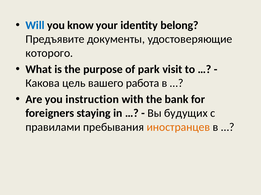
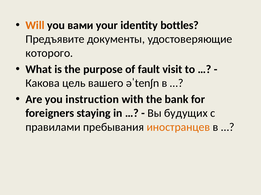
Will colour: blue -> orange
know: know -> вами
belong: belong -> bottles
park: park -> fault
работа: работа -> əˈtenʃn
